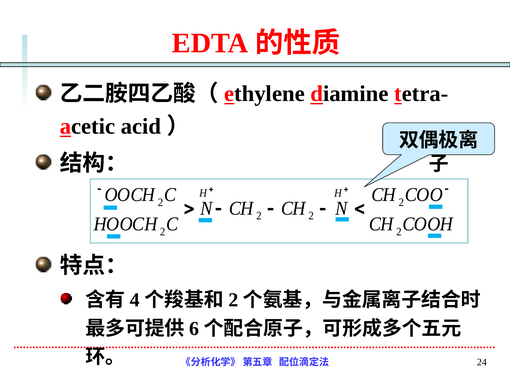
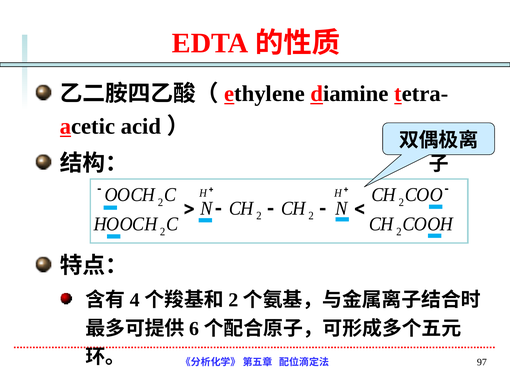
24: 24 -> 97
